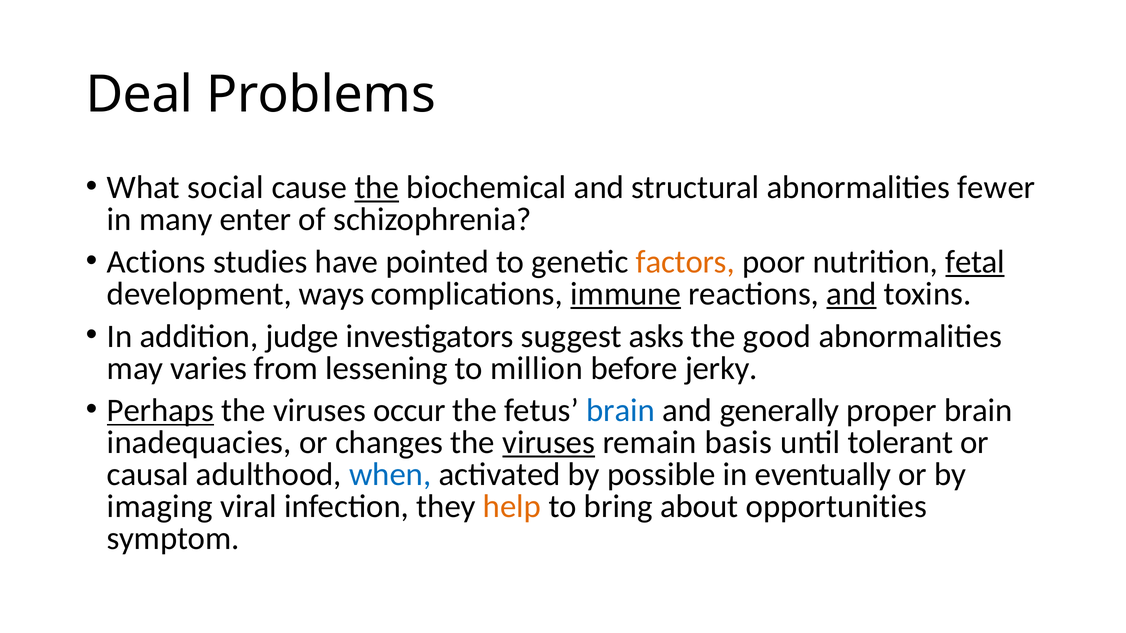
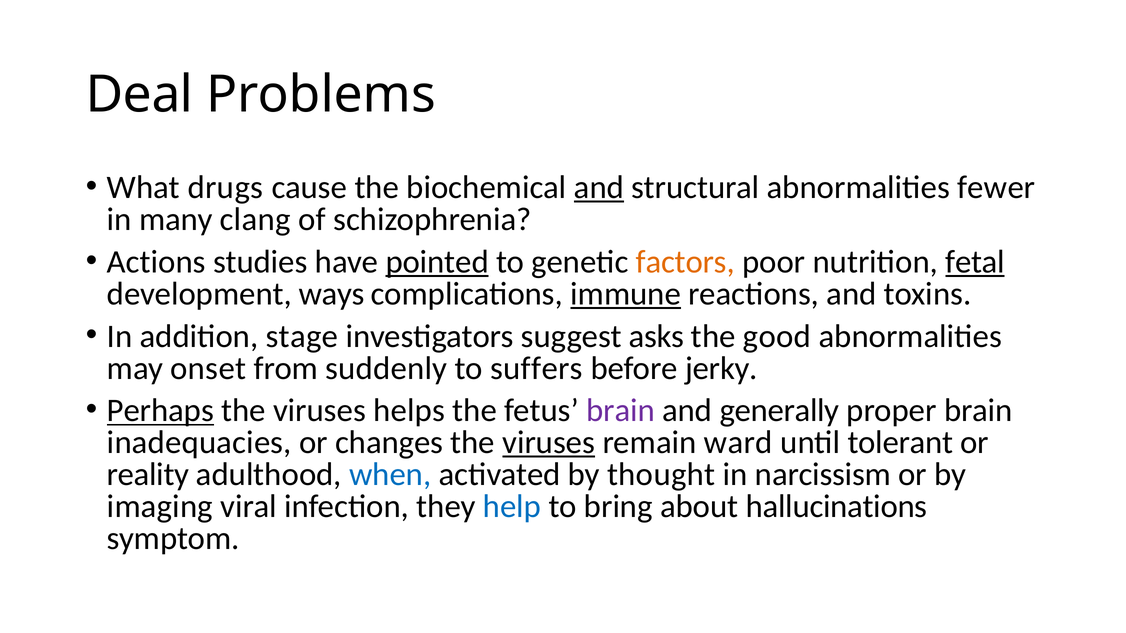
social: social -> drugs
the at (377, 188) underline: present -> none
and at (599, 188) underline: none -> present
enter: enter -> clang
pointed underline: none -> present
and at (852, 294) underline: present -> none
judge: judge -> stage
varies: varies -> onset
lessening: lessening -> suddenly
million: million -> suffers
occur: occur -> helps
brain at (621, 411) colour: blue -> purple
basis: basis -> ward
causal: causal -> reality
possible: possible -> thought
eventually: eventually -> narcissism
help colour: orange -> blue
opportunities: opportunities -> hallucinations
